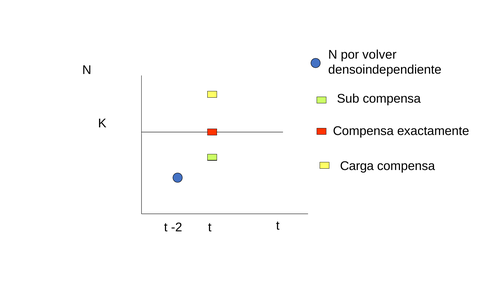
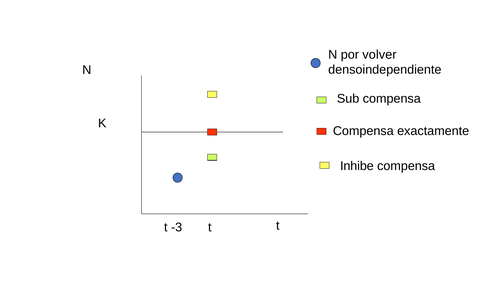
Carga: Carga -> Inhibe
-2: -2 -> -3
